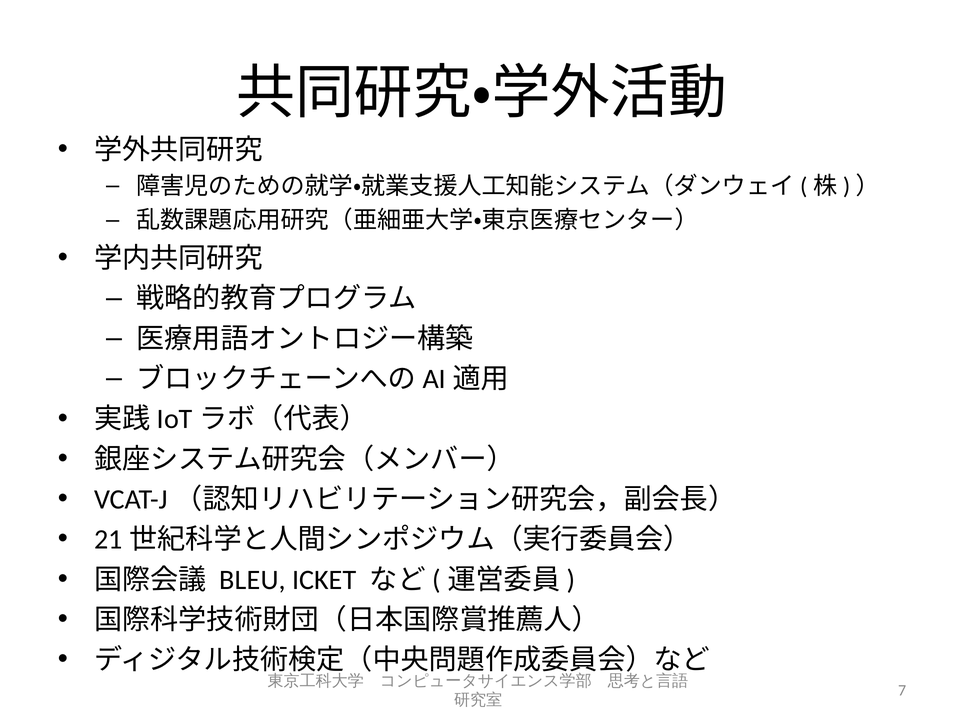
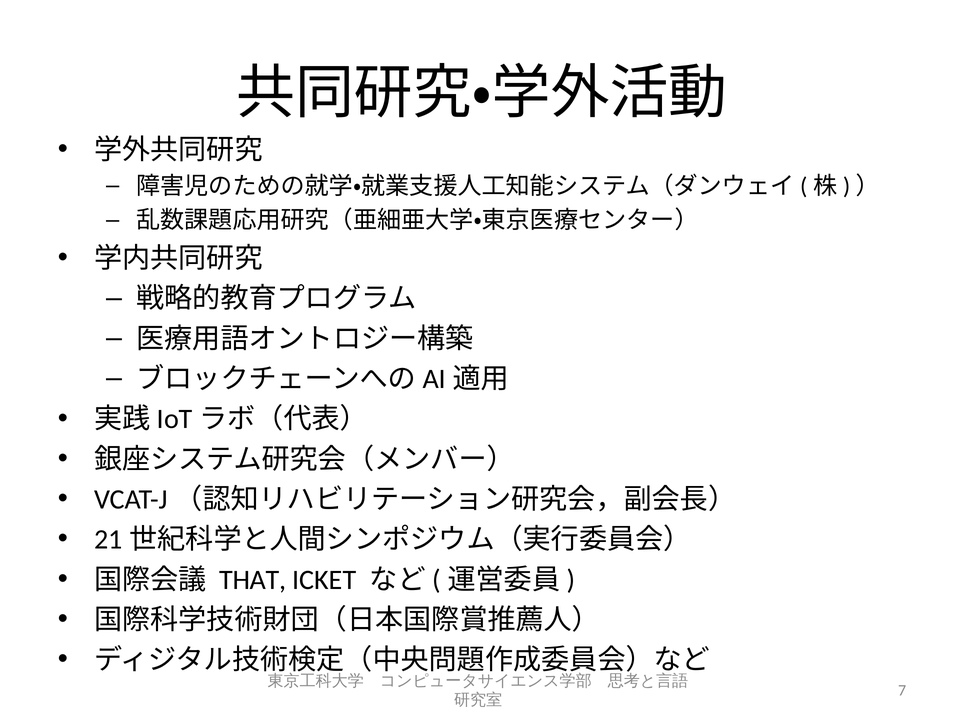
BLEU: BLEU -> THAT
